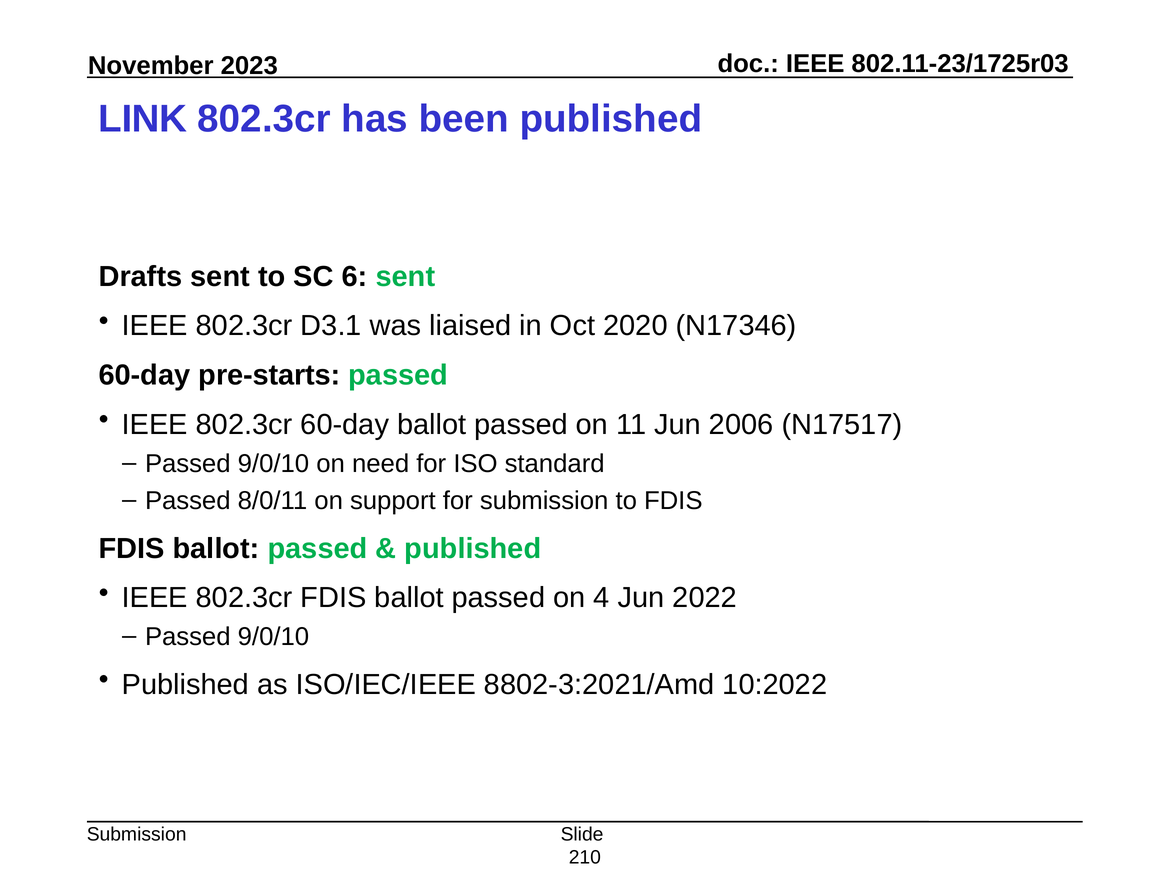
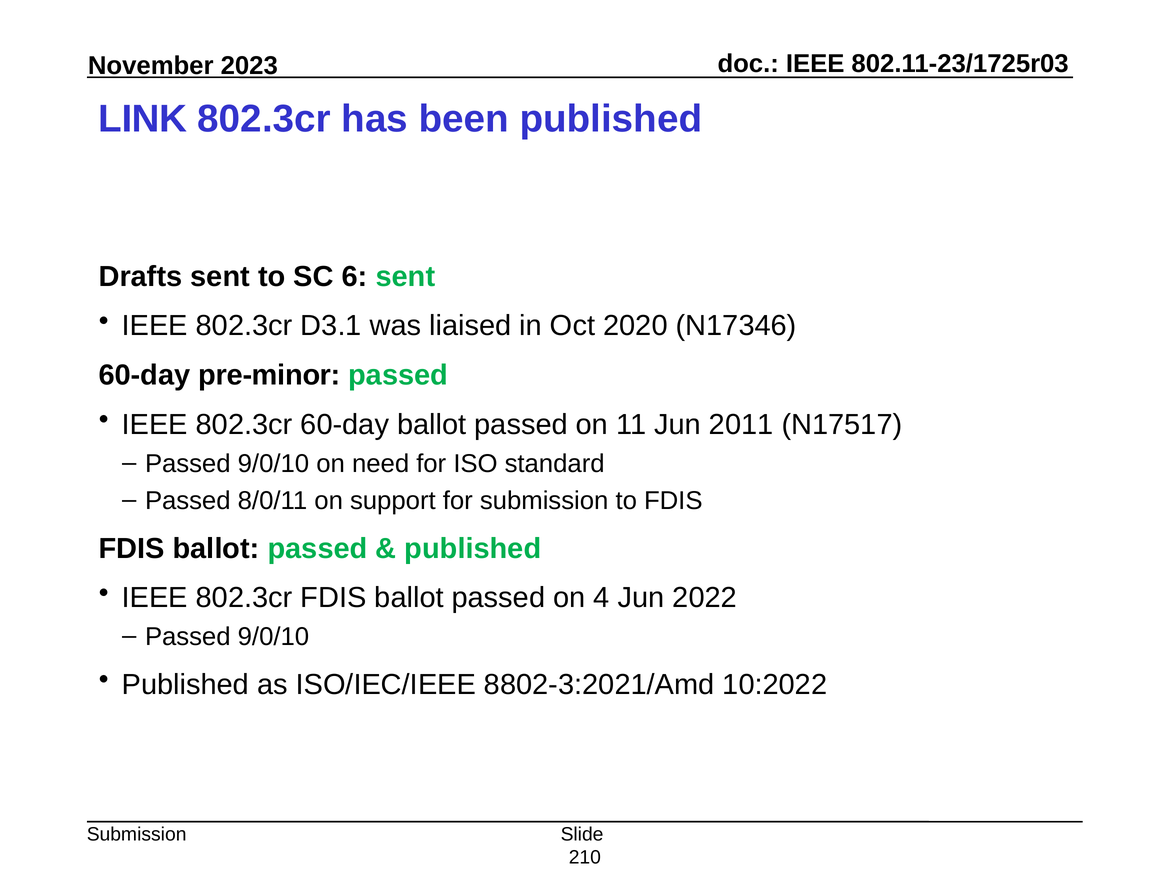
pre-starts: pre-starts -> pre-minor
2006: 2006 -> 2011
